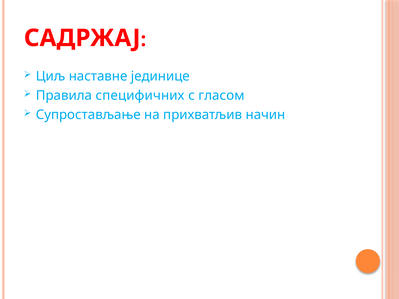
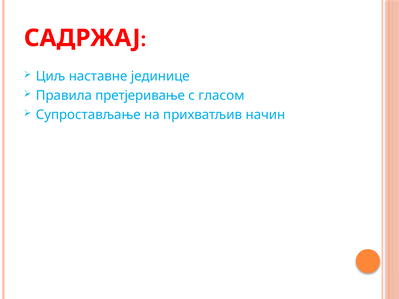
специфичних: специфичних -> претјеривање
